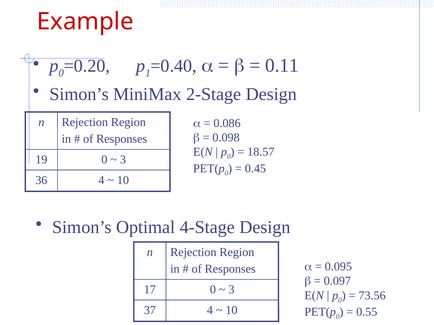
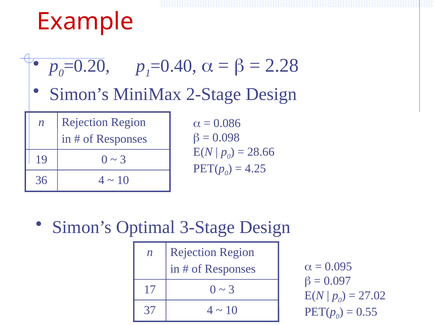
0.11: 0.11 -> 2.28
18.57: 18.57 -> 28.66
0.45: 0.45 -> 4.25
4-Stage: 4-Stage -> 3-Stage
73.56: 73.56 -> 27.02
